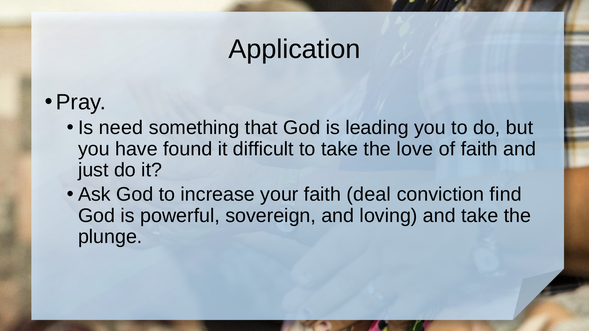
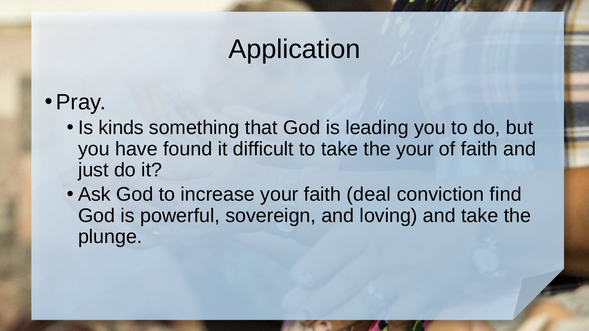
need: need -> kinds
the love: love -> your
